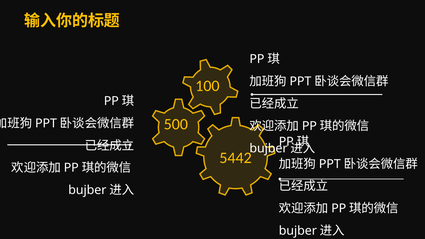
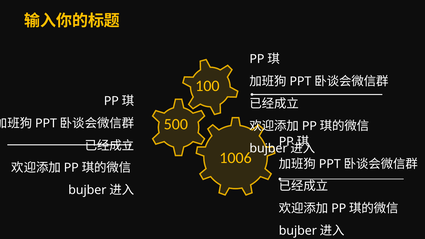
5442: 5442 -> 1006
